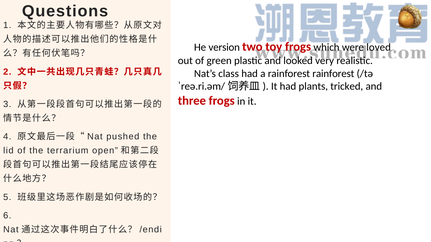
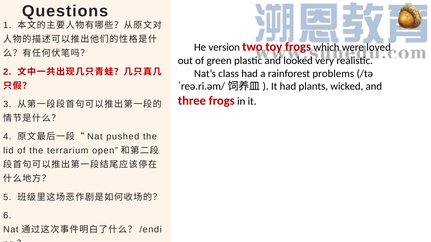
rainforest rainforest: rainforest -> problems
tricked: tricked -> wicked
